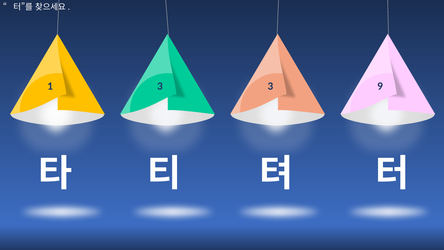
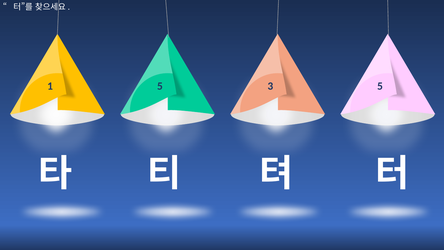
1 3: 3 -> 5
3 9: 9 -> 5
